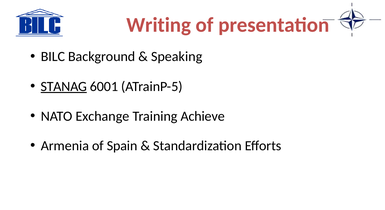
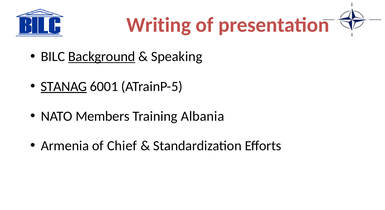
Background underline: none -> present
Exchange: Exchange -> Members
Achieve: Achieve -> Albania
Spain: Spain -> Chief
